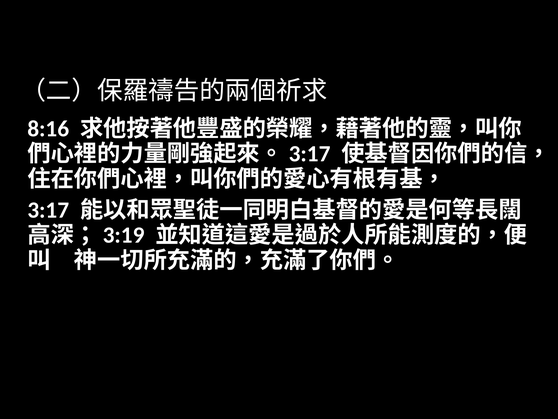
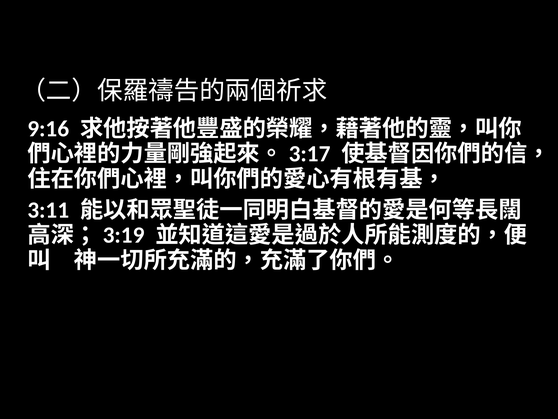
8:16: 8:16 -> 9:16
3:17: 3:17 -> 3:11
